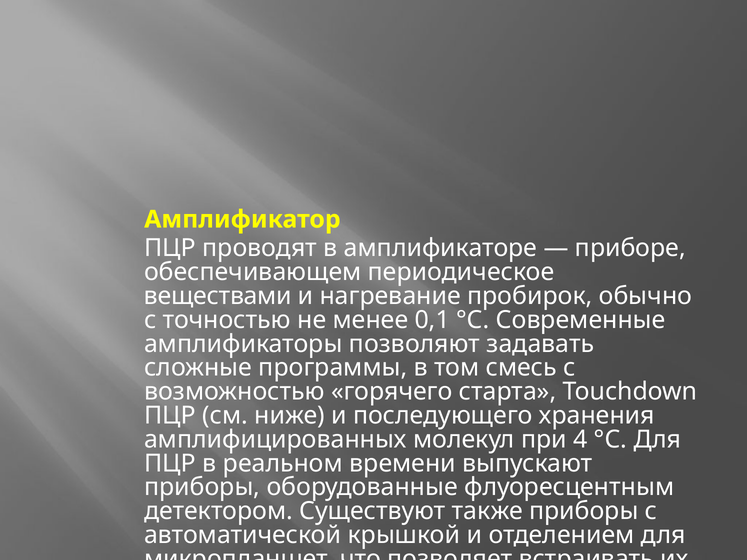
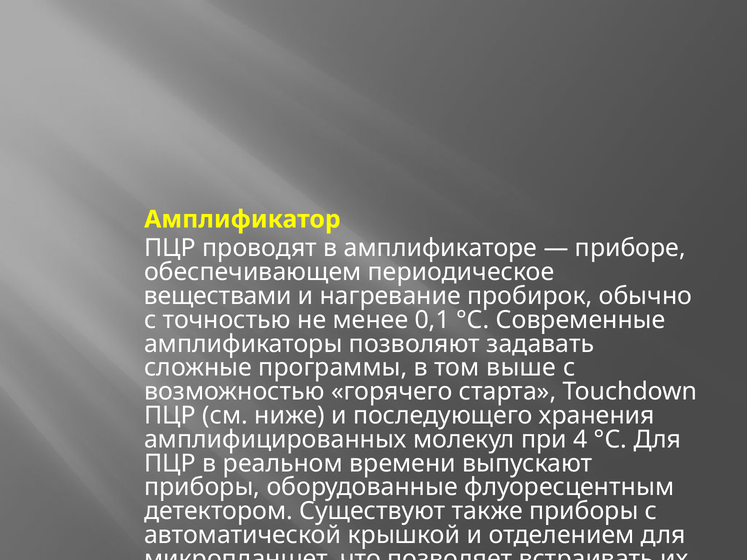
смесь: смесь -> выше
